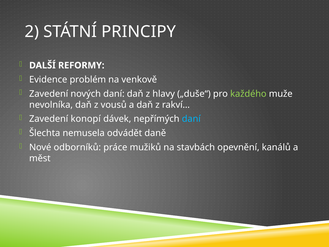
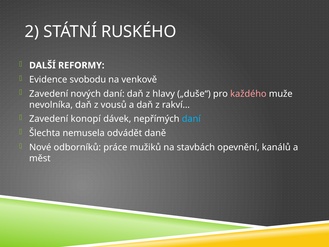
PRINCIPY: PRINCIPY -> RUSKÉHO
problém: problém -> svobodu
každého colour: light green -> pink
